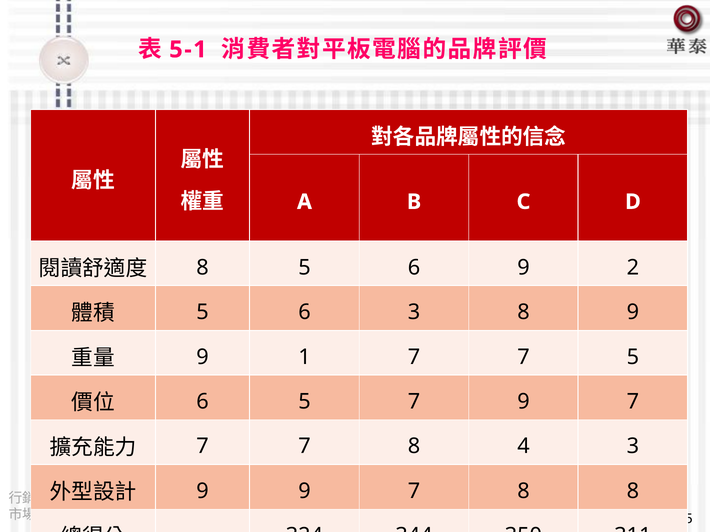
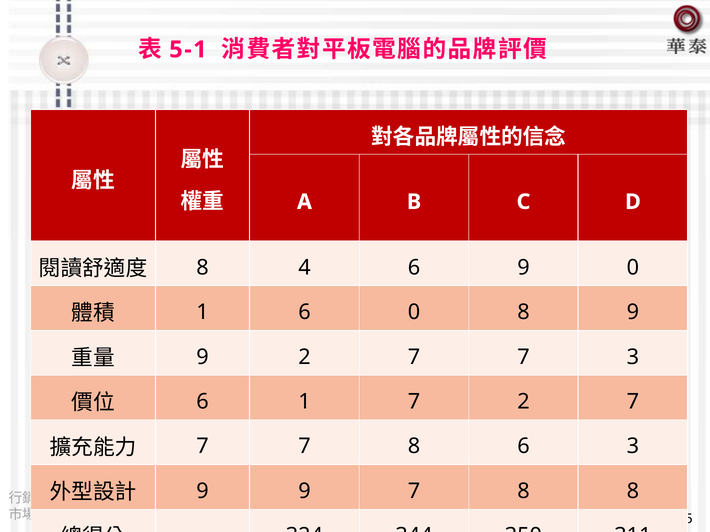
8 5: 5 -> 4
9 2: 2 -> 0
5 at (203, 312): 5 -> 1
6 3: 3 -> 0
9 1: 1 -> 2
7 5: 5 -> 3
6 5: 5 -> 1
7 9: 9 -> 2
8 4: 4 -> 6
